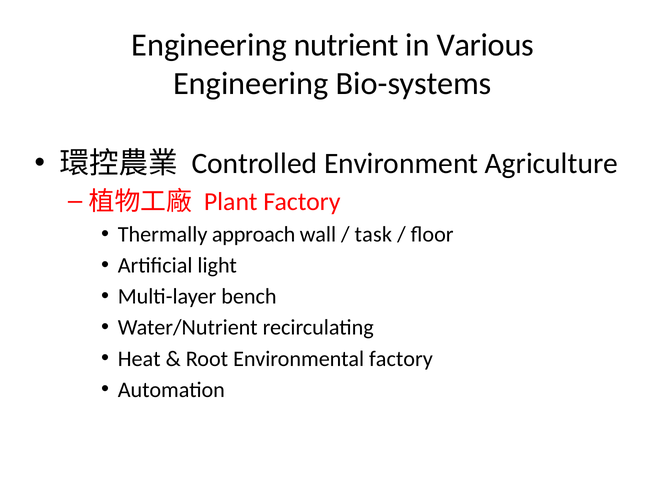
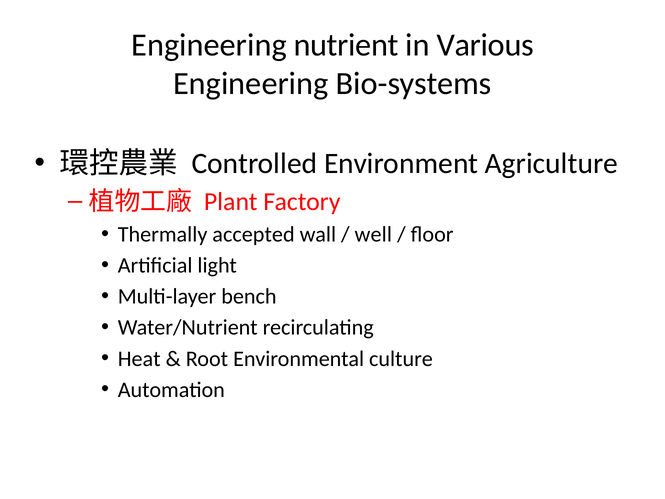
approach: approach -> accepted
task: task -> well
Environmental factory: factory -> culture
